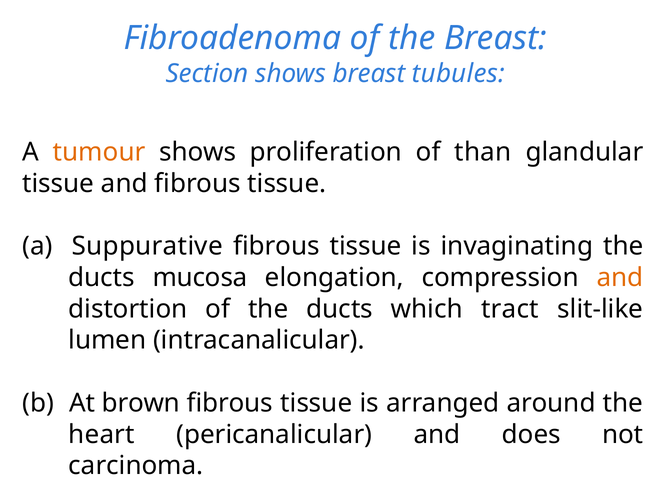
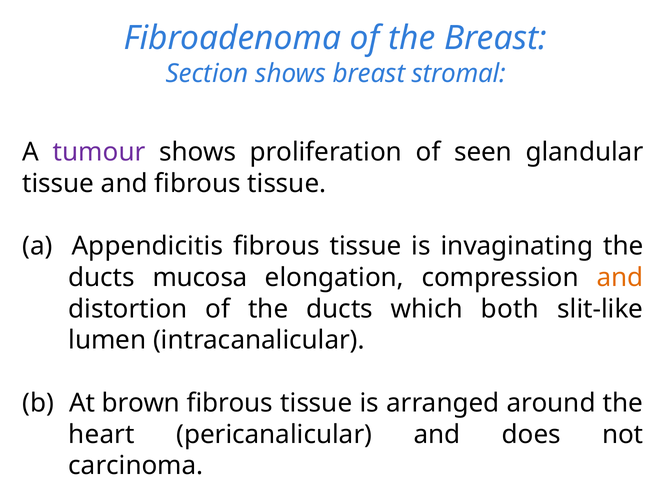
tubules: tubules -> stromal
tumour colour: orange -> purple
than: than -> seen
Suppurative: Suppurative -> Appendicitis
tract: tract -> both
